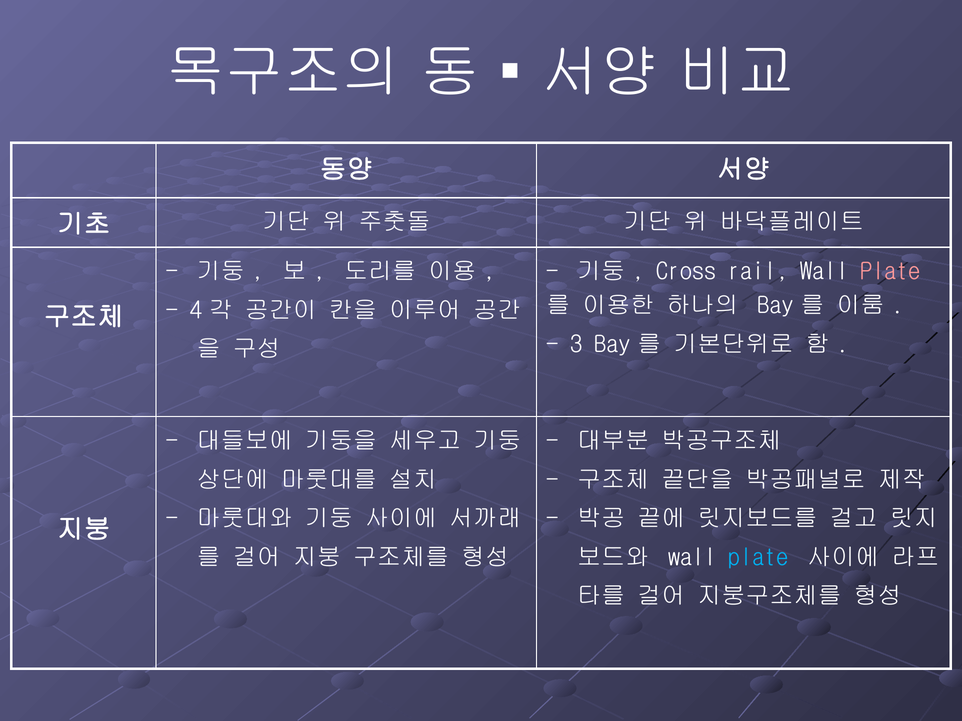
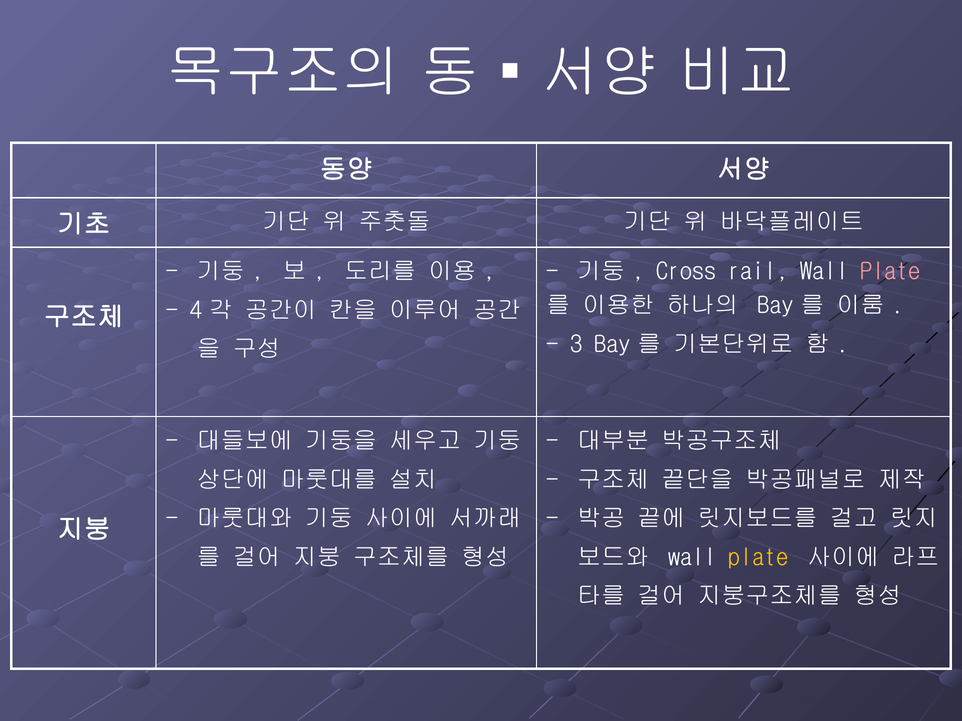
plate at (758, 558) colour: light blue -> yellow
